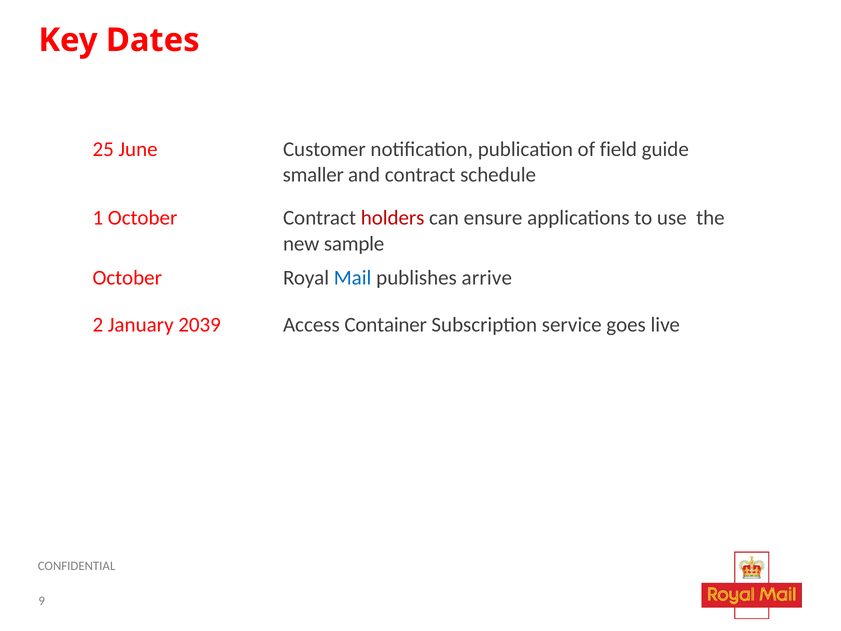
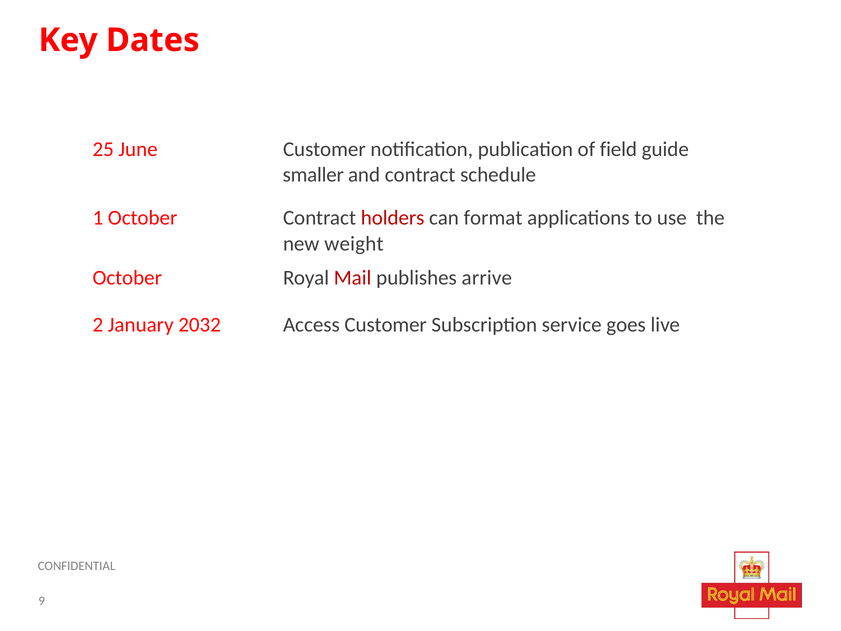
ensure: ensure -> format
sample: sample -> weight
Mail colour: blue -> red
2039: 2039 -> 2032
Access Container: Container -> Customer
